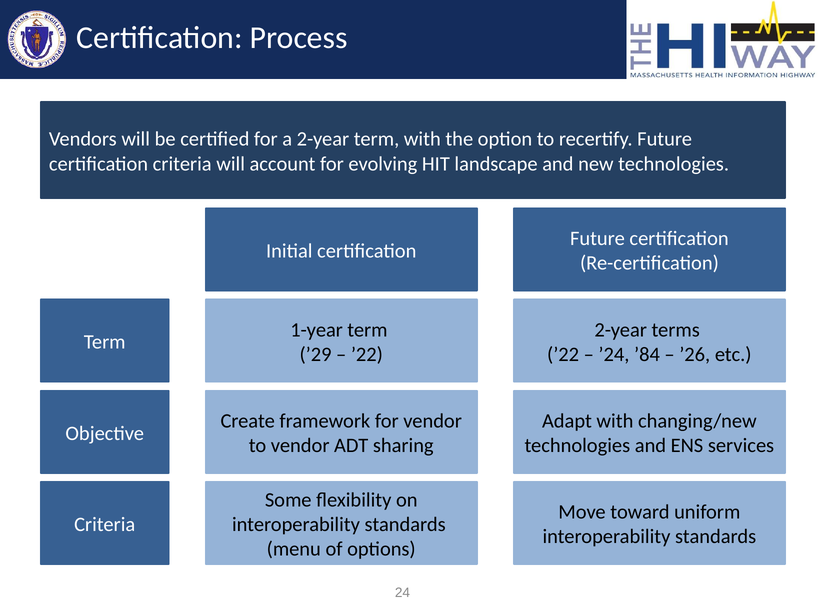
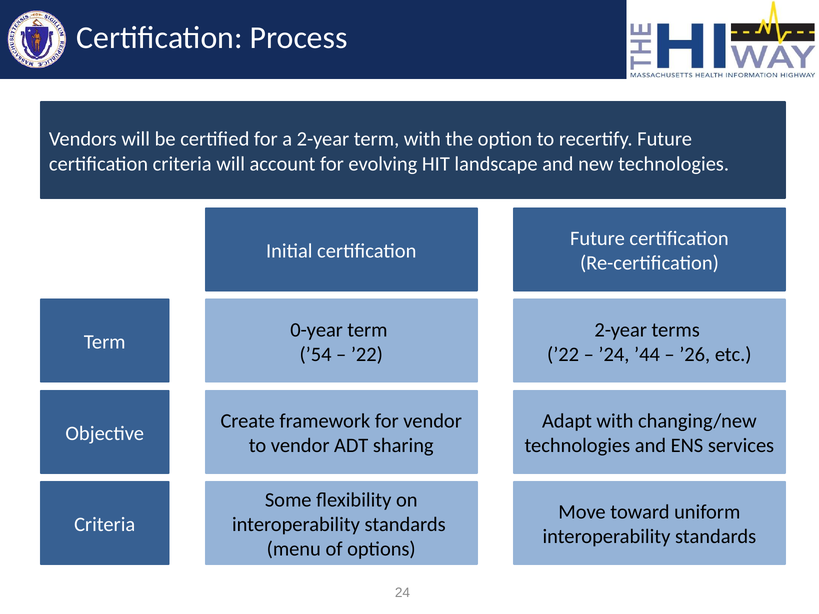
1-year: 1-year -> 0-year
’29: ’29 -> ’54
’84: ’84 -> ’44
